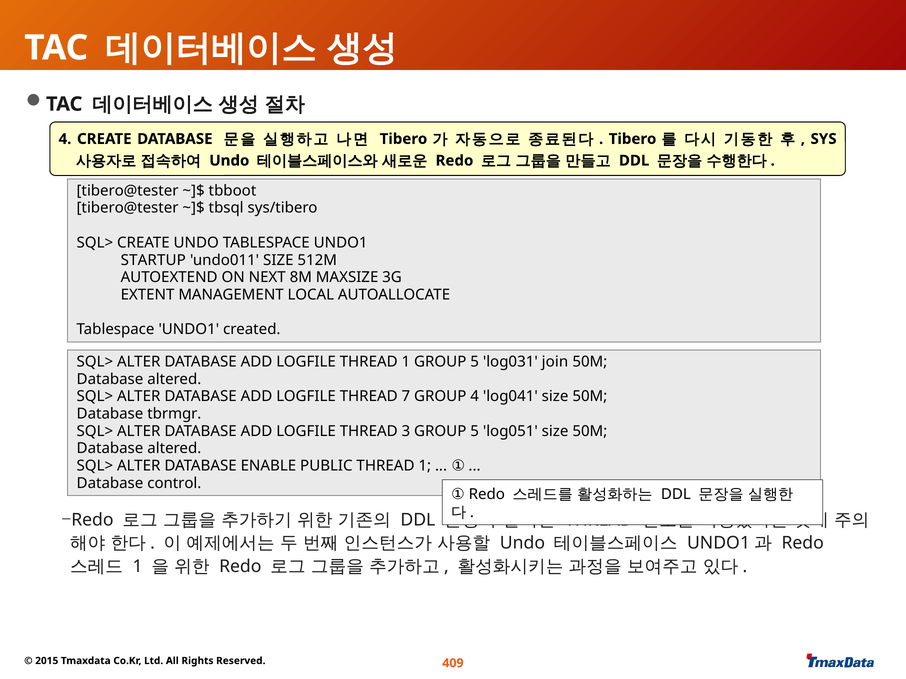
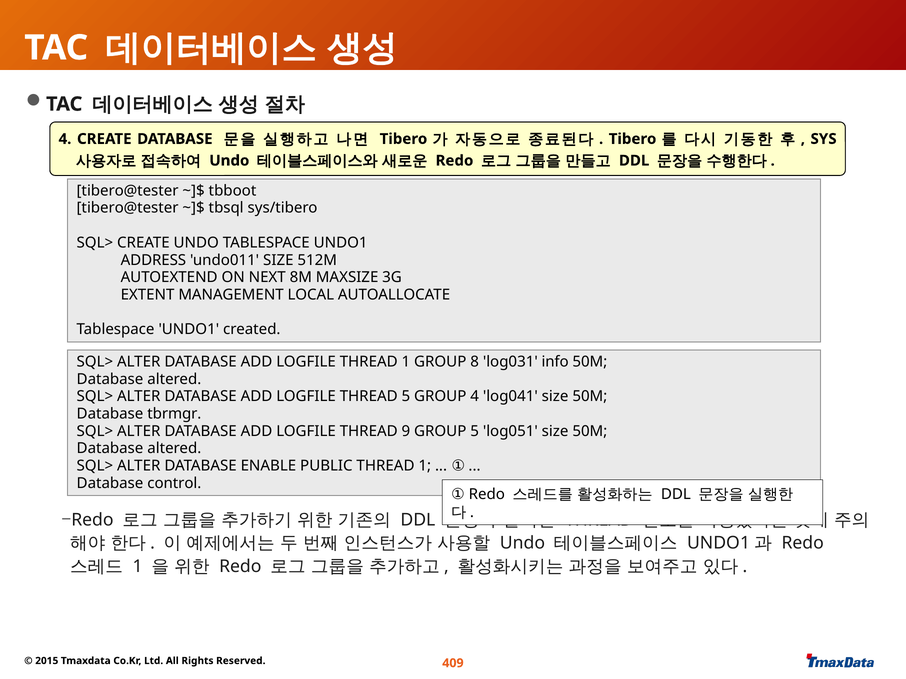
STARTUP: STARTUP -> ADDRESS
1 GROUP 5: 5 -> 8
join: join -> info
THREAD 7: 7 -> 5
3: 3 -> 9
